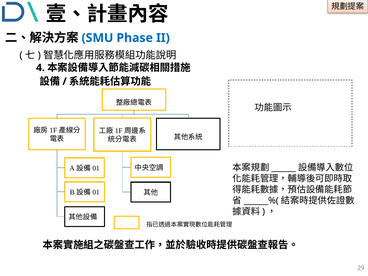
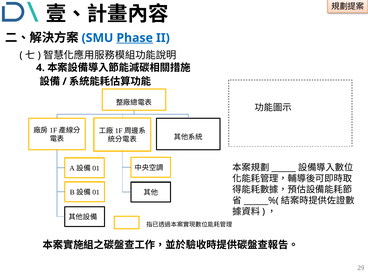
Phase underline: none -> present
